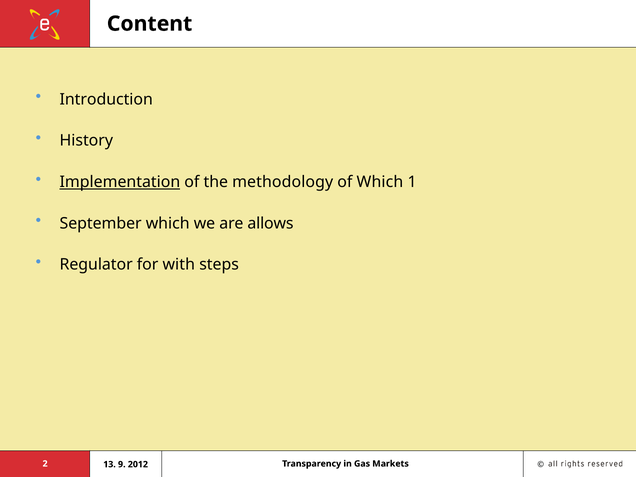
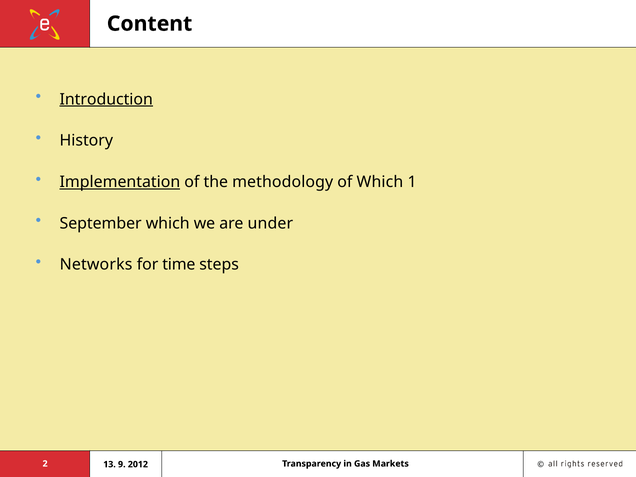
Introduction underline: none -> present
allows: allows -> under
Regulator: Regulator -> Networks
with: with -> time
